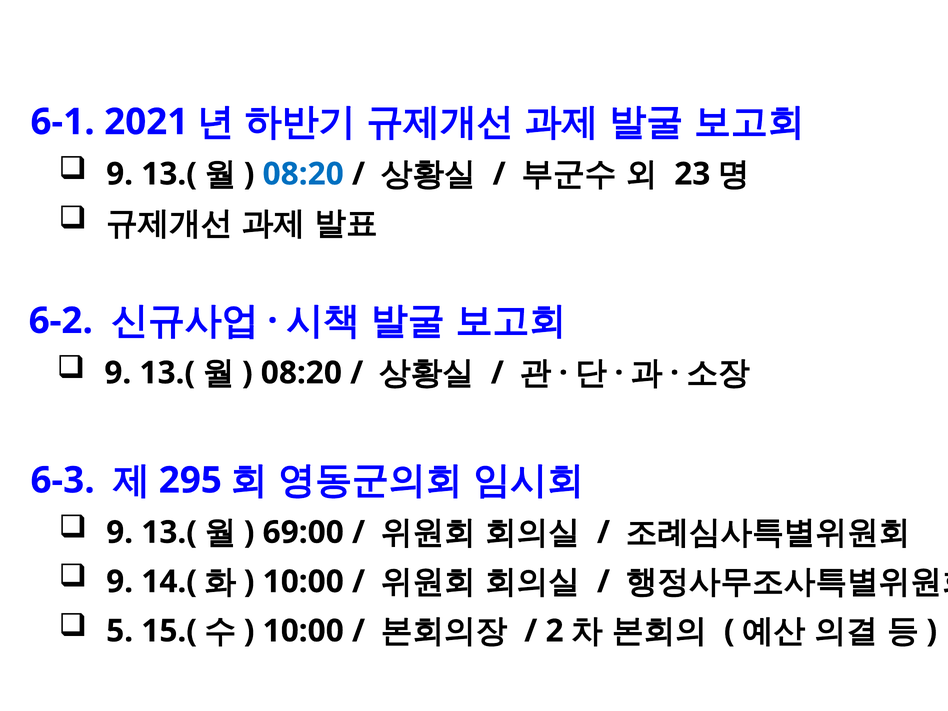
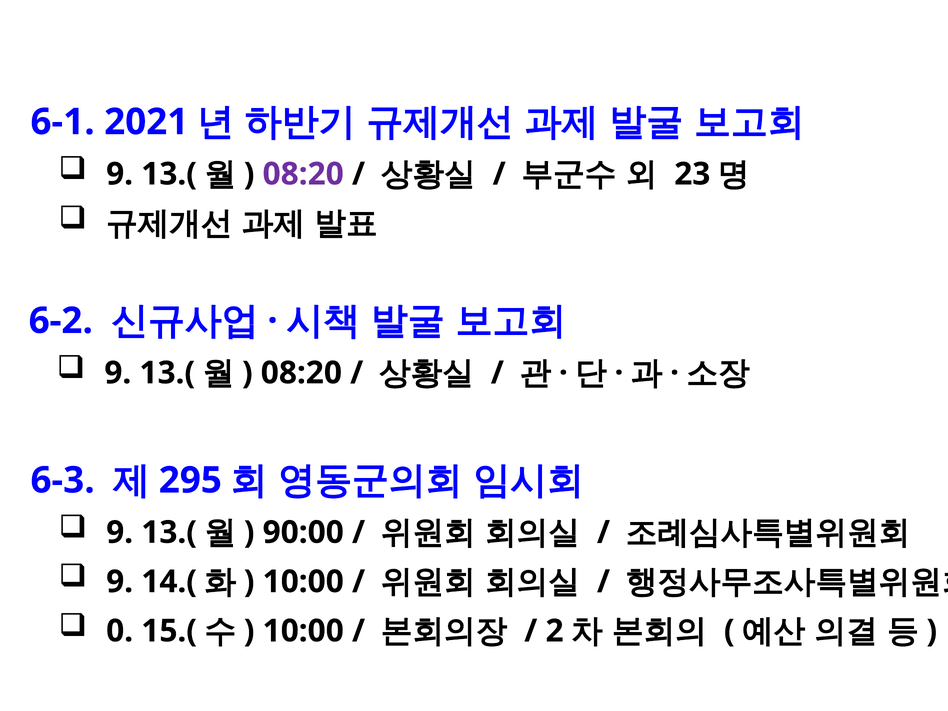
08:20 at (303, 174) colour: blue -> purple
69:00: 69:00 -> 90:00
5: 5 -> 0
